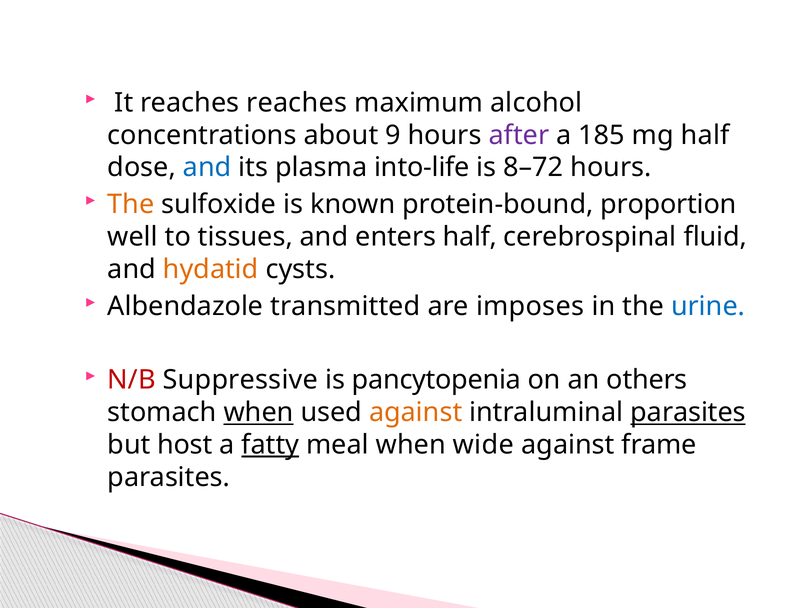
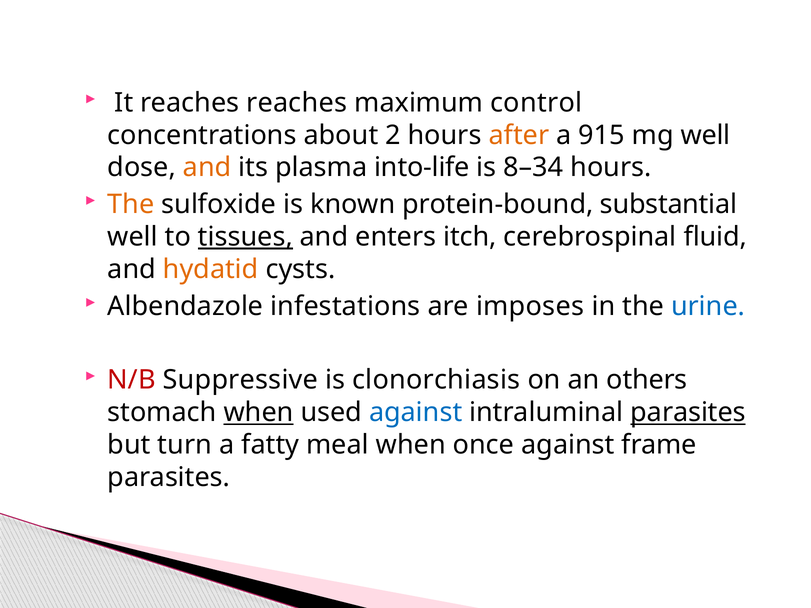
alcohol: alcohol -> control
9: 9 -> 2
after colour: purple -> orange
185: 185 -> 915
mg half: half -> well
and at (207, 168) colour: blue -> orange
8–72: 8–72 -> 8–34
proportion: proportion -> substantial
tissues underline: none -> present
enters half: half -> itch
transmitted: transmitted -> infestations
pancytopenia: pancytopenia -> clonorchiasis
against at (416, 413) colour: orange -> blue
host: host -> turn
fatty underline: present -> none
wide: wide -> once
